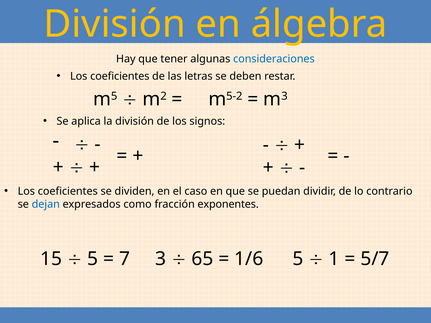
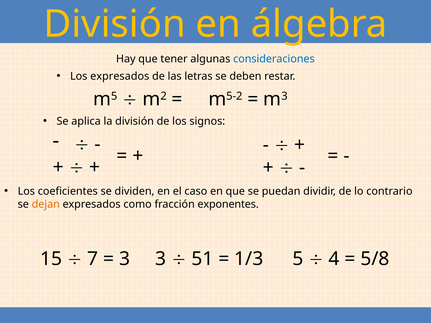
coeficientes at (120, 76): coeficientes -> expresados
dejan colour: blue -> orange
5 at (93, 259): 5 -> 7
7 at (125, 259): 7 -> 3
65: 65 -> 51
1/6: 1/6 -> 1/3
1: 1 -> 4
5/7: 5/7 -> 5/8
